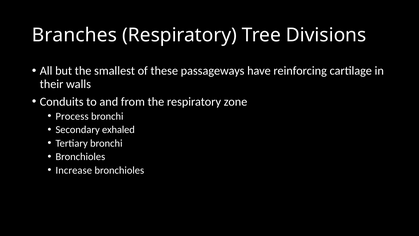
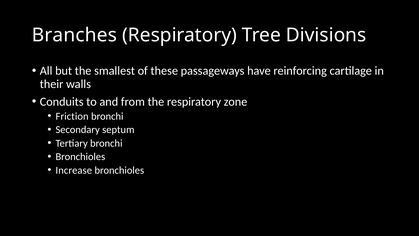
Process: Process -> Friction
exhaled: exhaled -> septum
